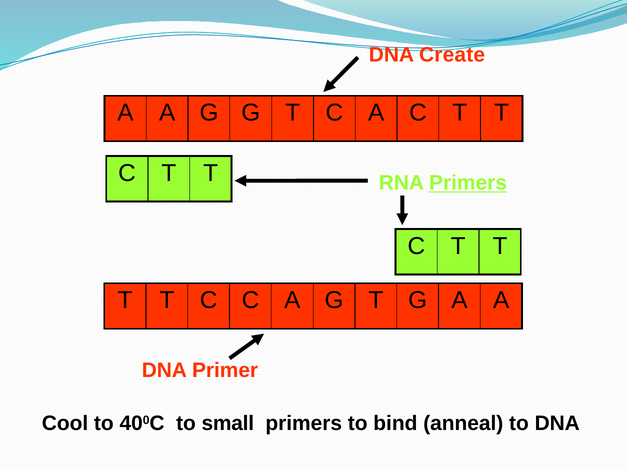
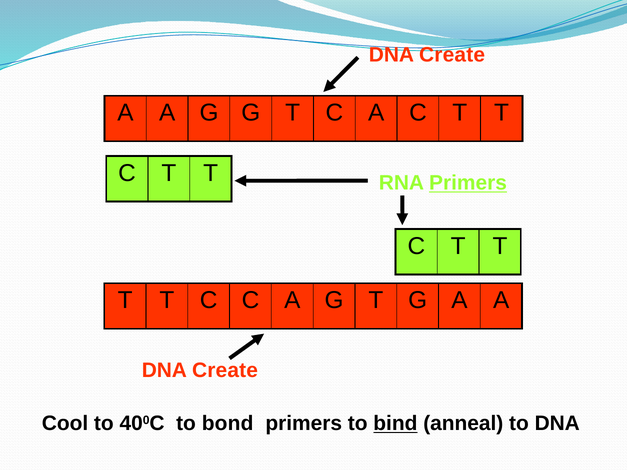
Primer at (225, 371): Primer -> Create
small: small -> bond
bind underline: none -> present
